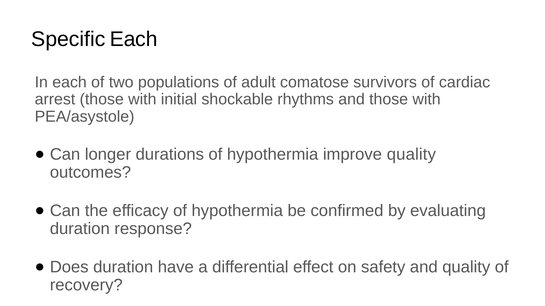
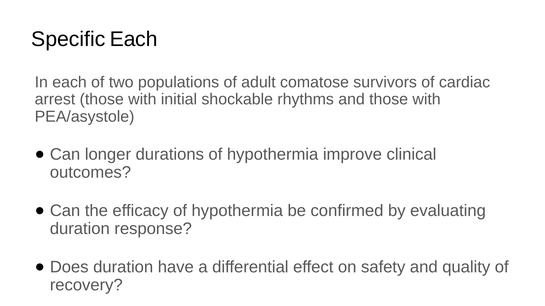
improve quality: quality -> clinical
